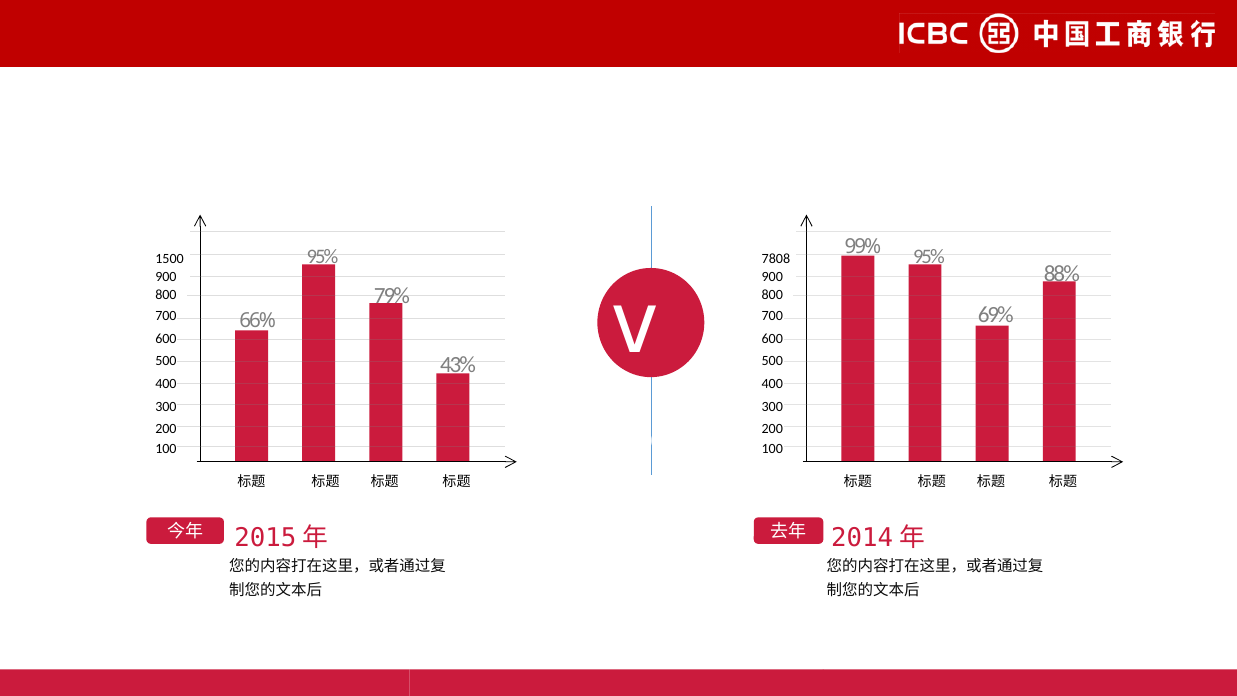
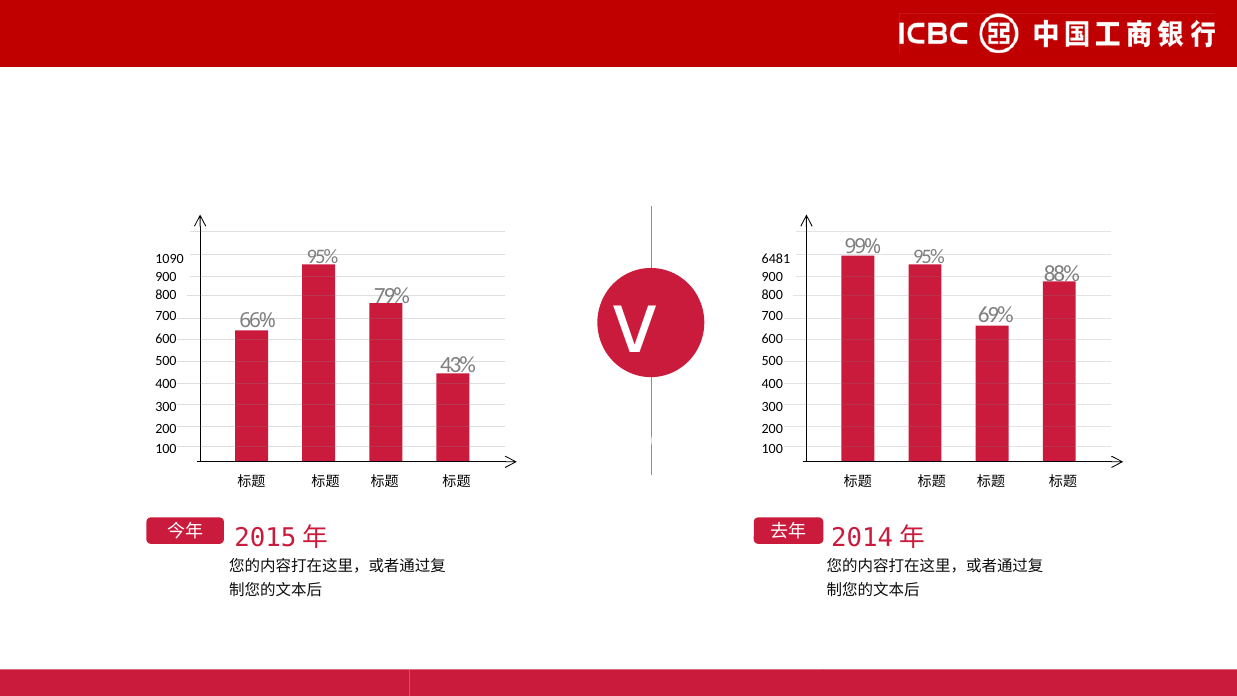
1500: 1500 -> 1090
7808: 7808 -> 6481
